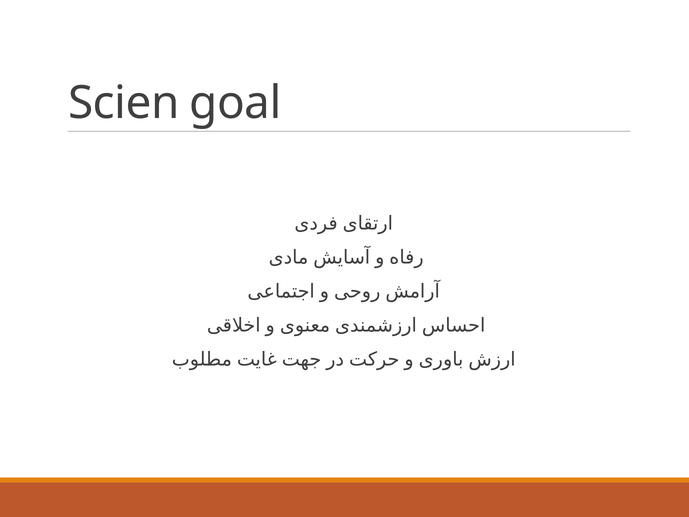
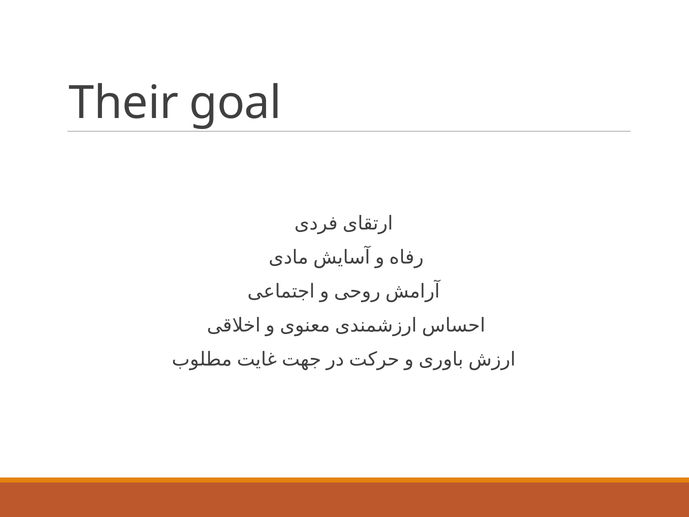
Scien: Scien -> Their
